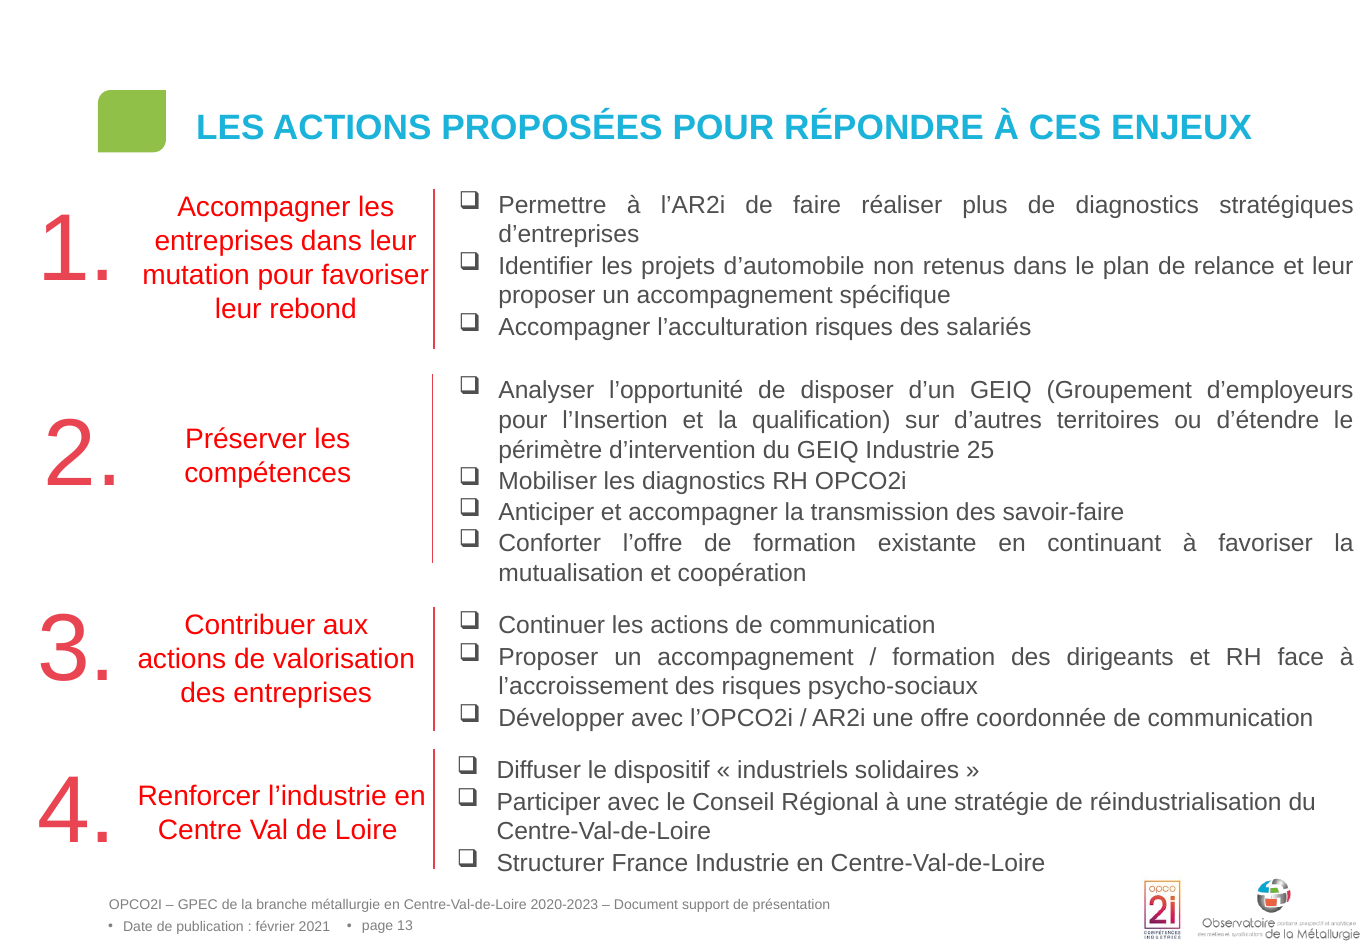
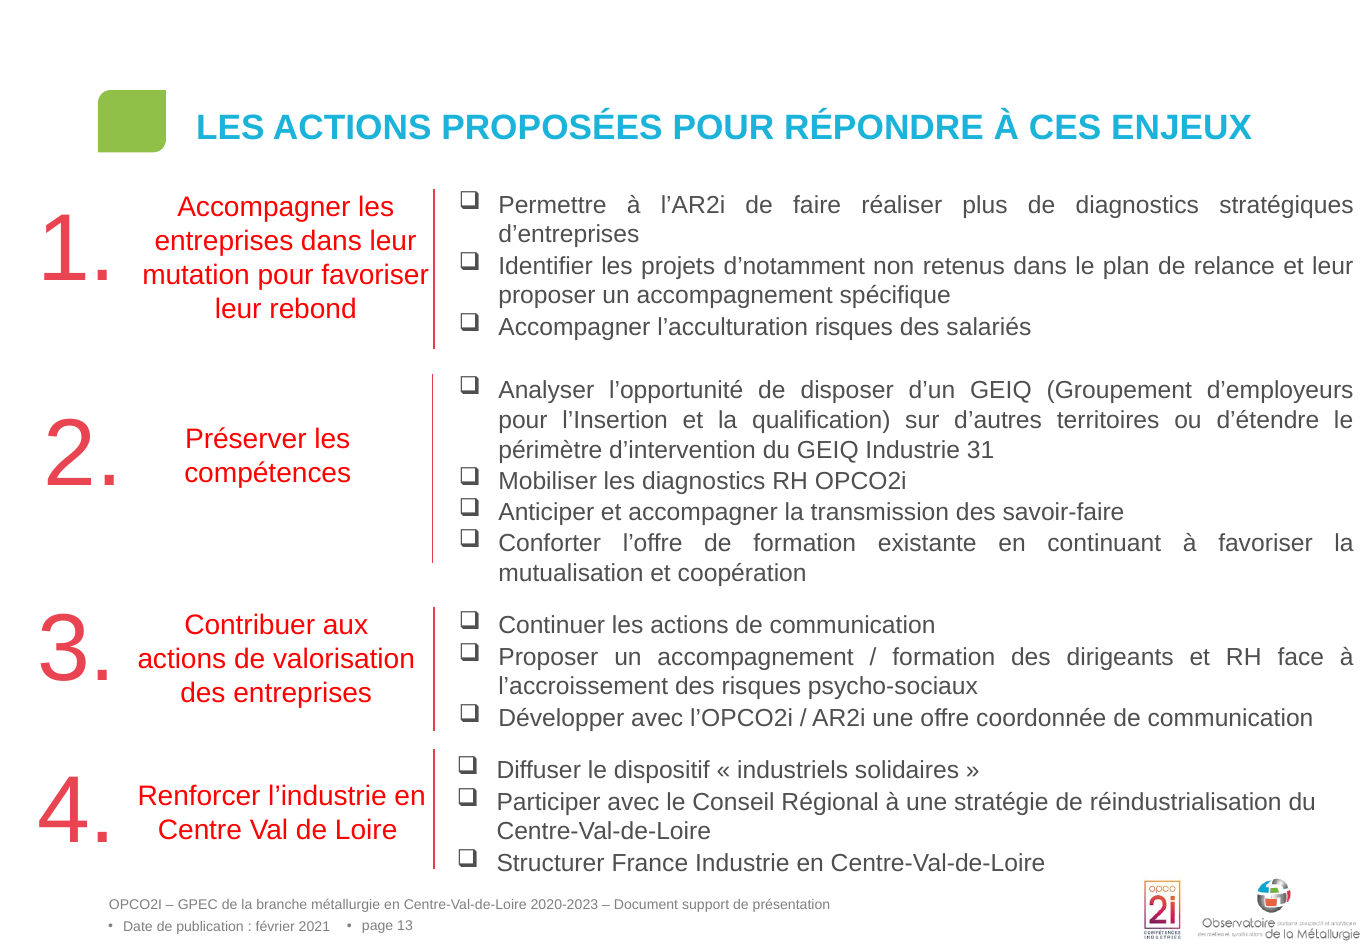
d’automobile: d’automobile -> d’notamment
25: 25 -> 31
